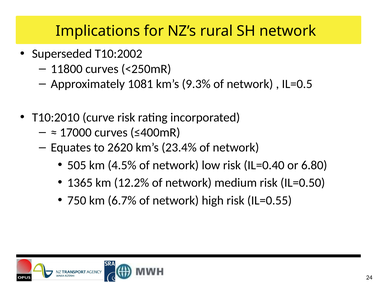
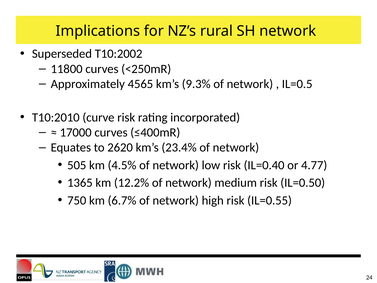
1081: 1081 -> 4565
6.80: 6.80 -> 4.77
